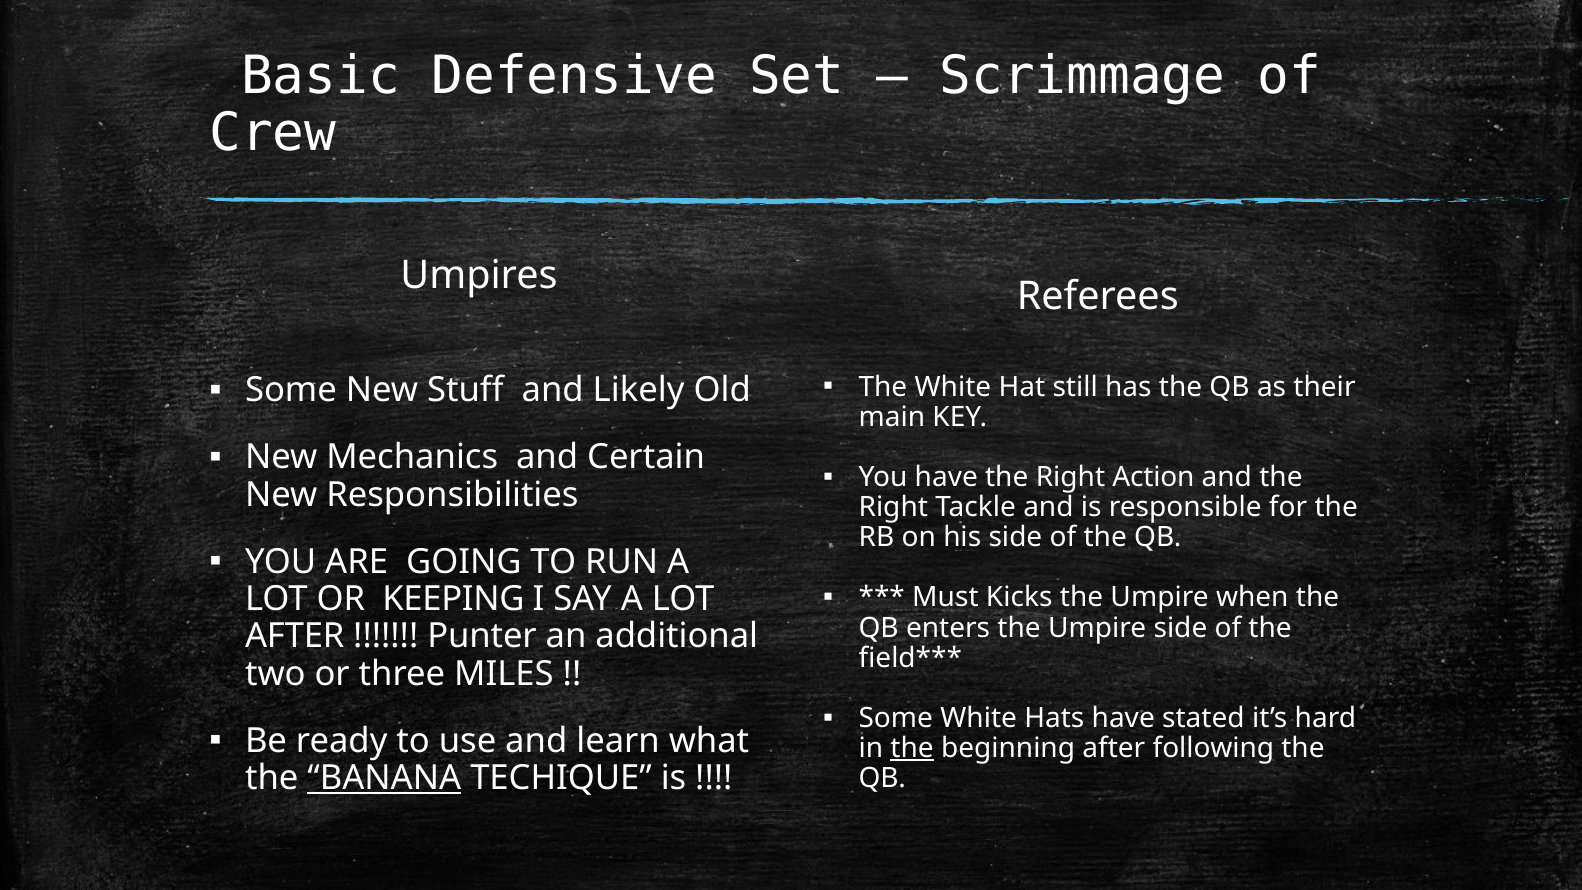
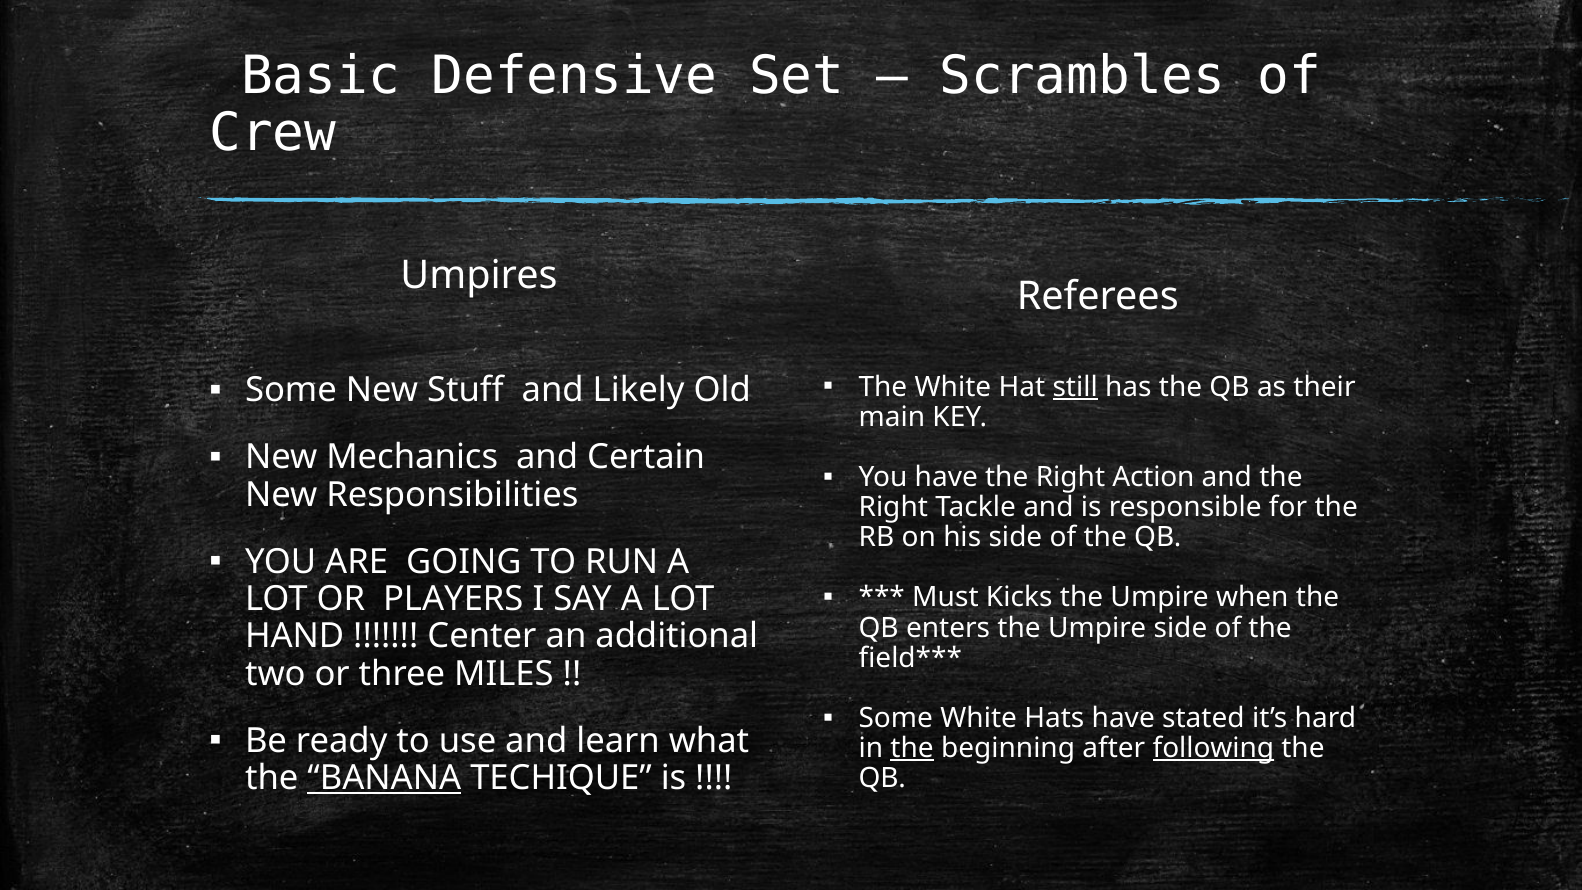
Scrimmage: Scrimmage -> Scrambles
still underline: none -> present
KEEPING: KEEPING -> PLAYERS
AFTER at (295, 637): AFTER -> HAND
Punter: Punter -> Center
following underline: none -> present
